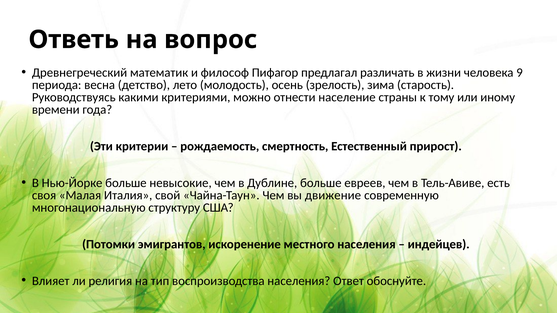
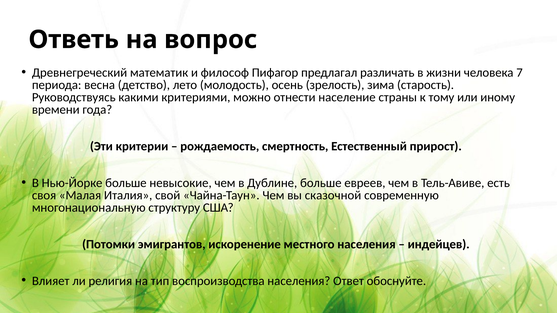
9: 9 -> 7
движение: движение -> сказочной
